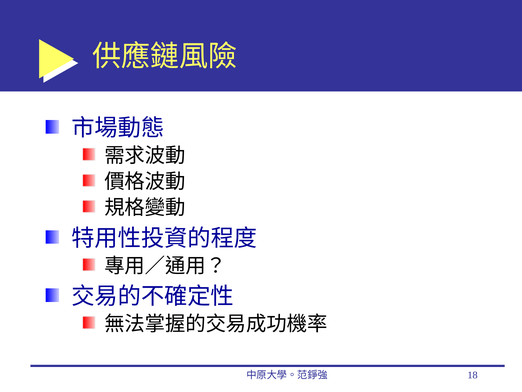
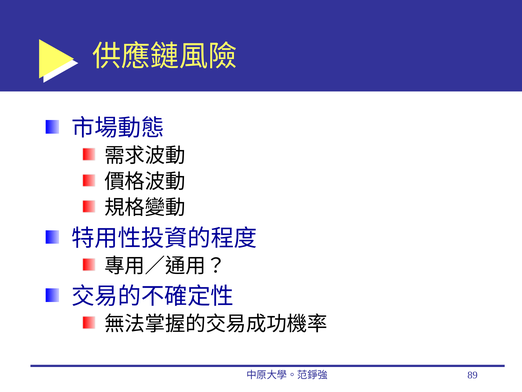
18: 18 -> 89
